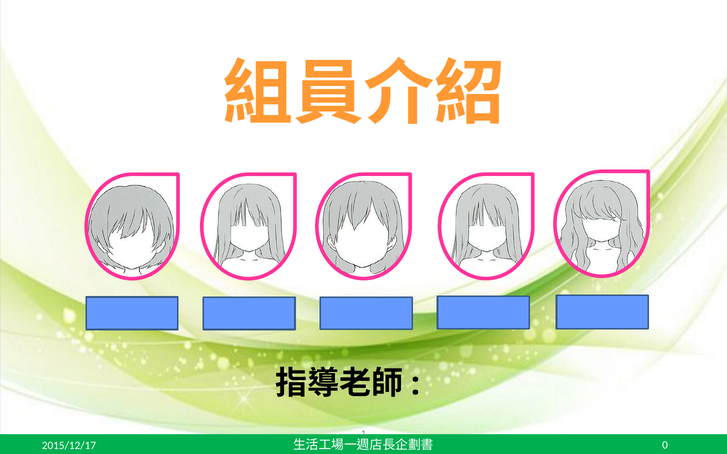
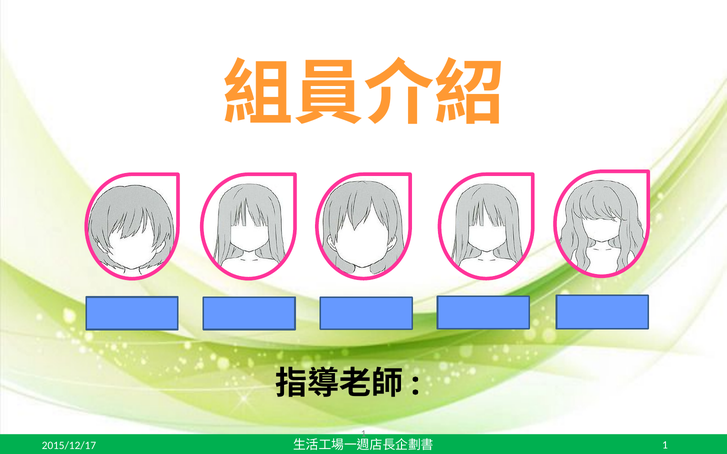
2015/12/17 0: 0 -> 1
